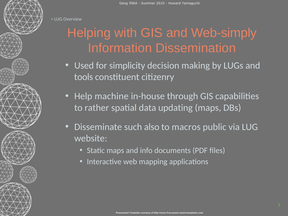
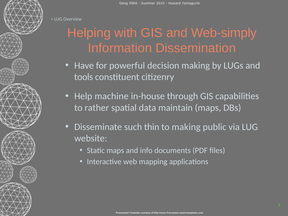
Used: Used -> Have
simplicity: simplicity -> powerful
updating: updating -> maintain
also: also -> thin
to macros: macros -> making
